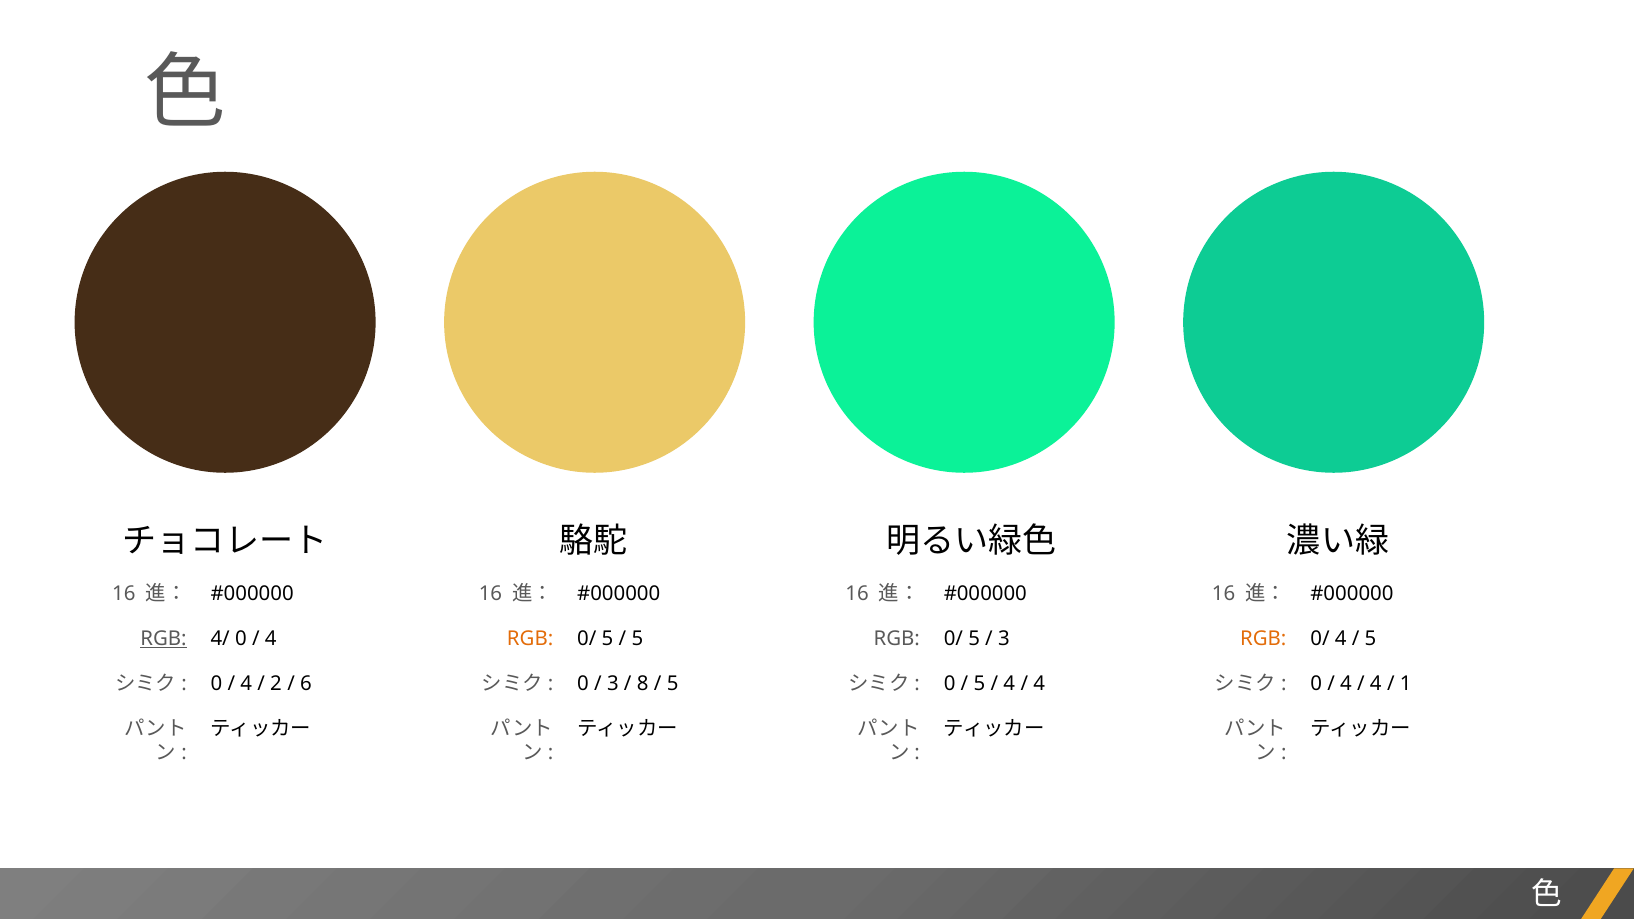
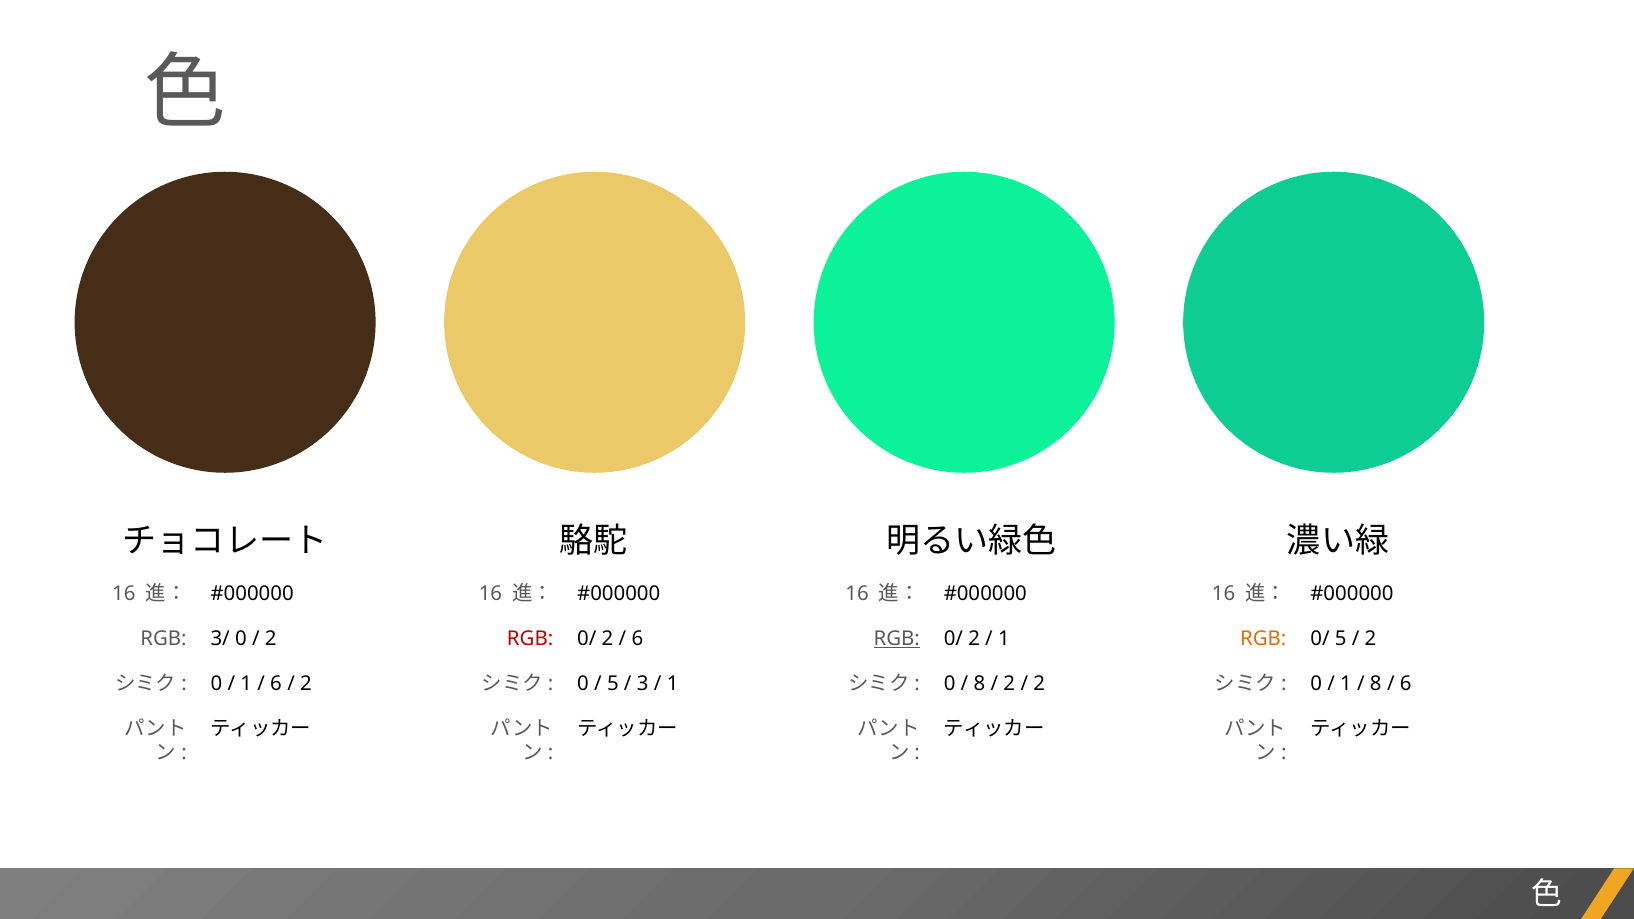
RGB at (164, 639) underline: present -> none
4/: 4/ -> 3/
4 at (271, 639): 4 -> 2
RGB at (530, 639) colour: orange -> red
5 at (608, 639): 5 -> 2
5 at (637, 639): 5 -> 6
RGB at (897, 639) underline: none -> present
5 at (974, 639): 5 -> 2
3 at (1004, 639): 3 -> 1
0/ 4: 4 -> 5
5 at (1371, 639): 5 -> 2
4 at (246, 684): 4 -> 1
2 at (276, 684): 2 -> 6
6 at (306, 684): 6 -> 2
3 at (613, 684): 3 -> 5
8: 8 -> 3
5 at (673, 684): 5 -> 1
5 at (979, 684): 5 -> 8
4 at (1009, 684): 4 -> 2
4 at (1039, 684): 4 -> 2
4 at (1346, 684): 4 -> 1
4 at (1376, 684): 4 -> 8
1 at (1406, 684): 1 -> 6
